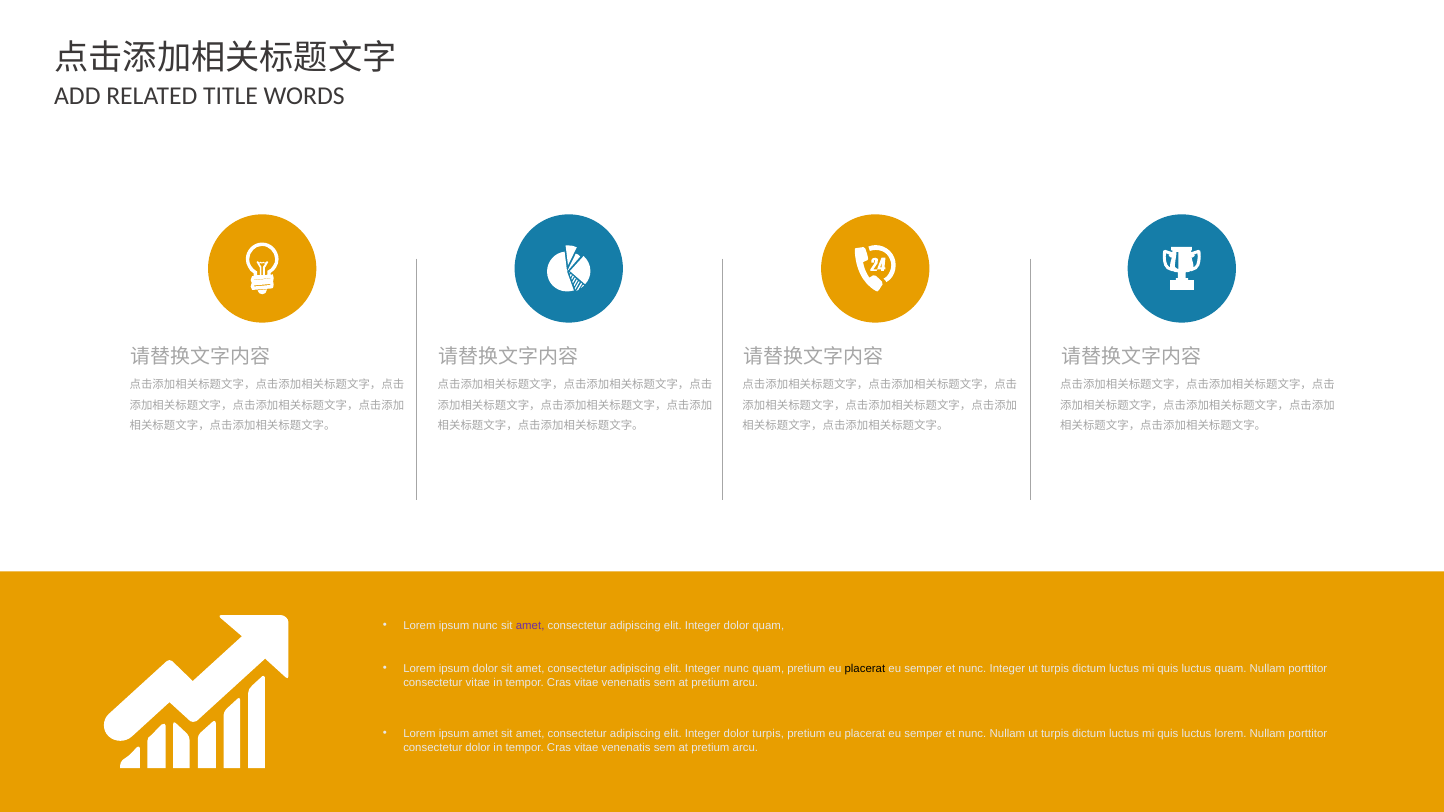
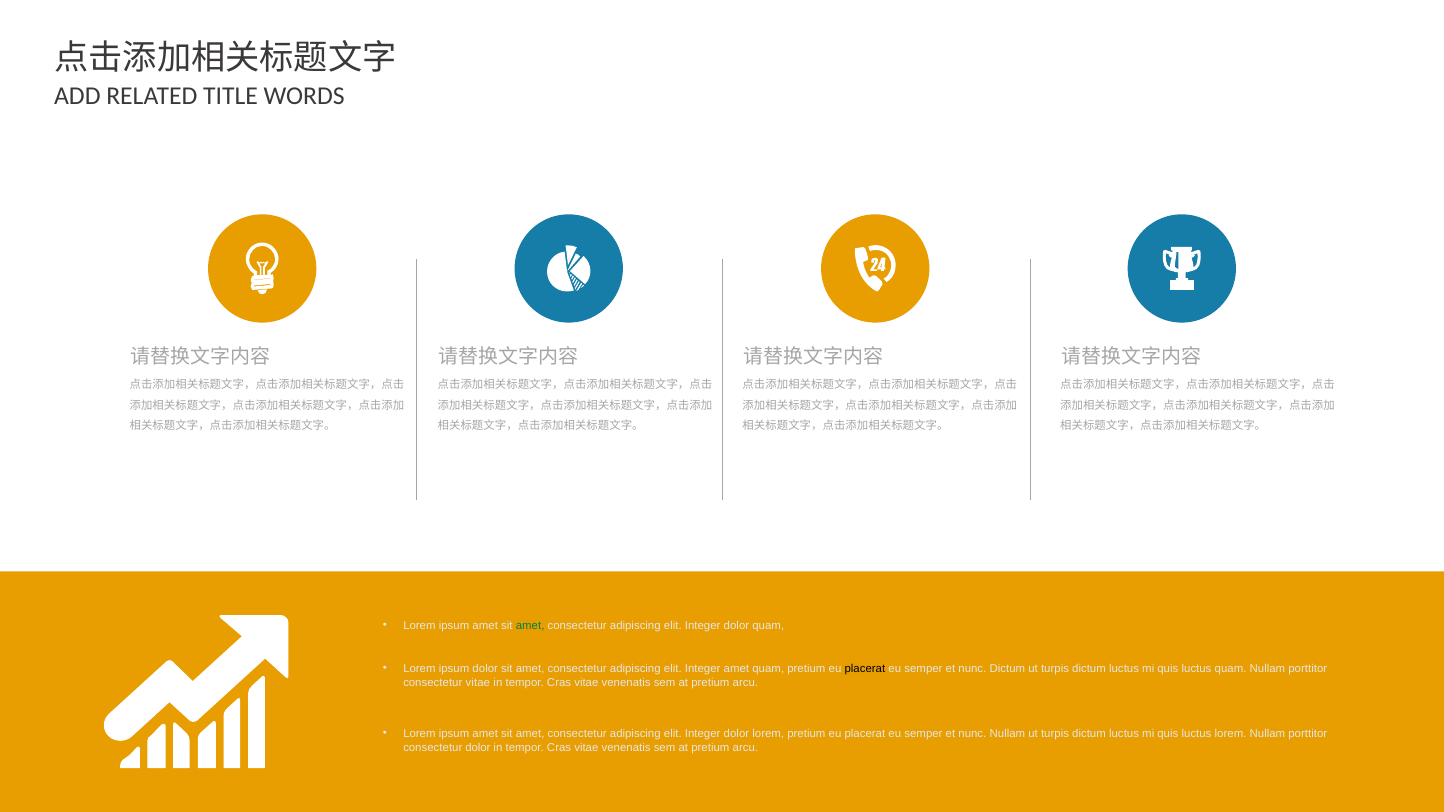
nunc at (485, 626): nunc -> amet
amet at (530, 626) colour: purple -> green
Integer nunc: nunc -> amet
nunc Integer: Integer -> Dictum
dolor turpis: turpis -> lorem
